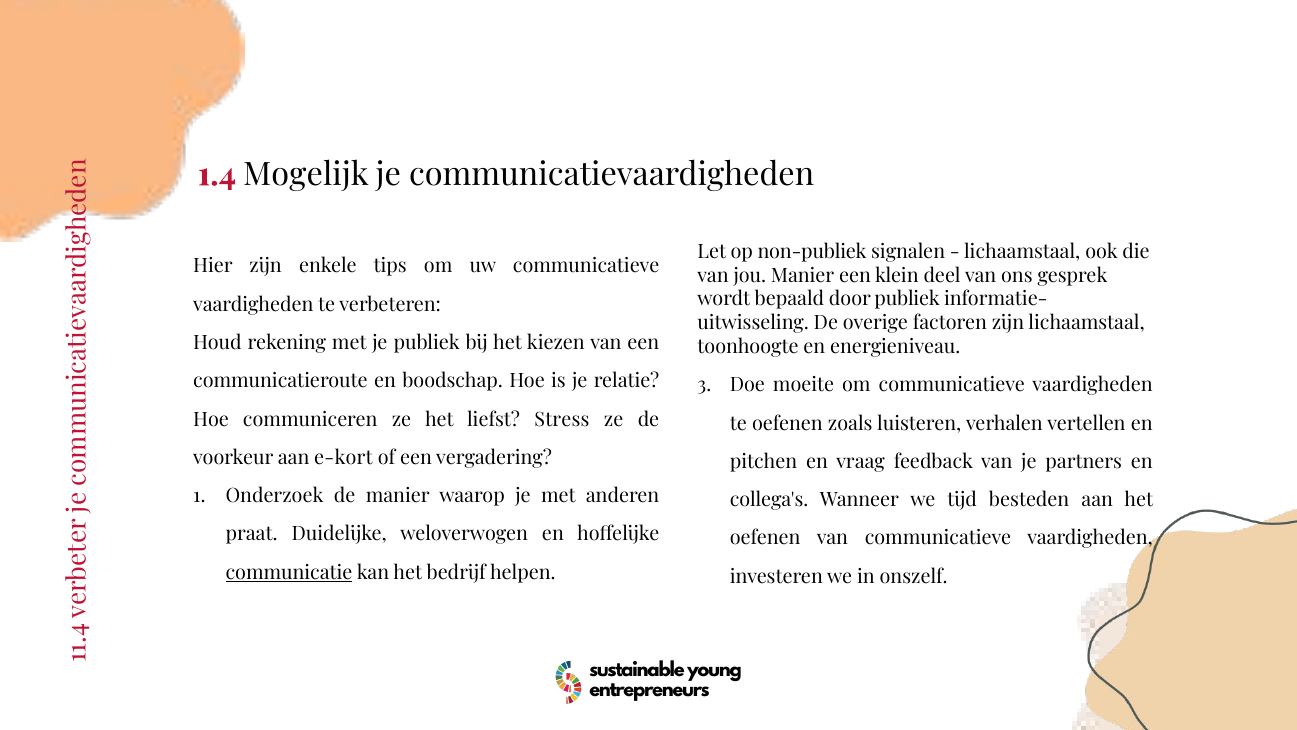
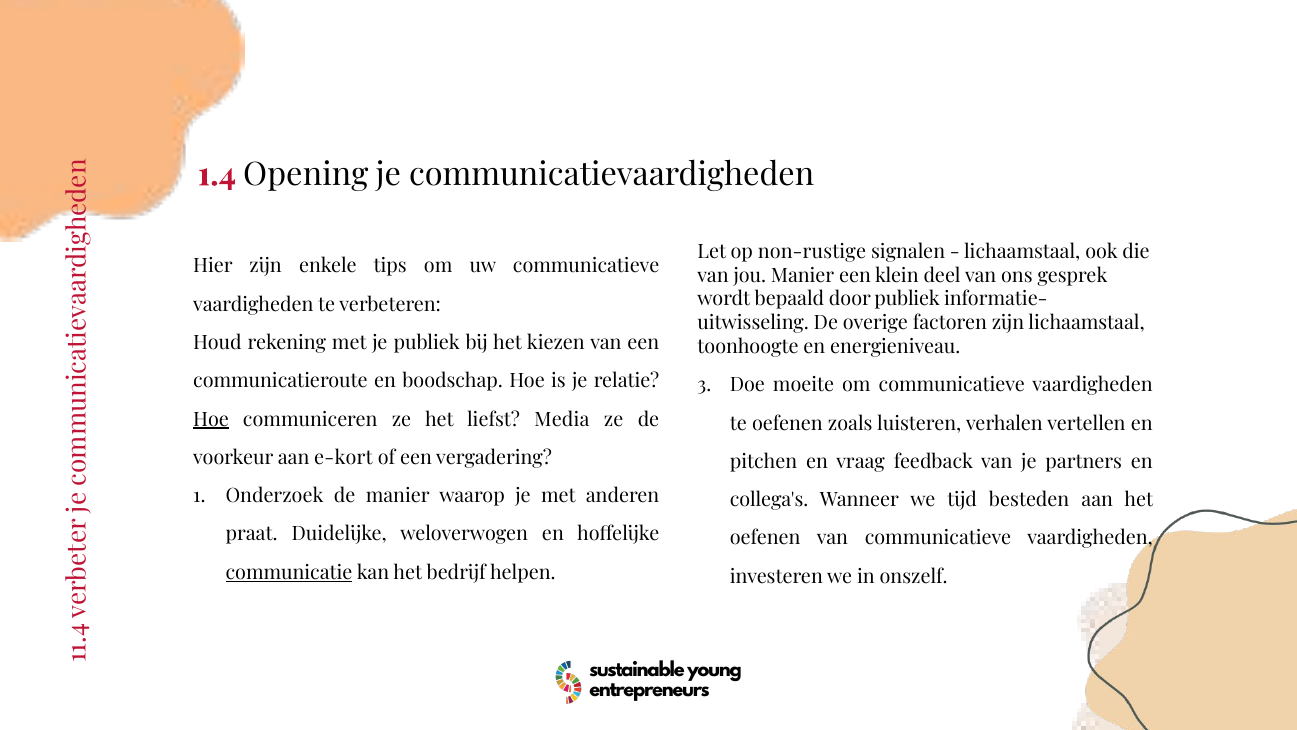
Mogelijk: Mogelijk -> Opening
non-publiek: non-publiek -> non-rustige
Hoe at (211, 419) underline: none -> present
Stress: Stress -> Media
